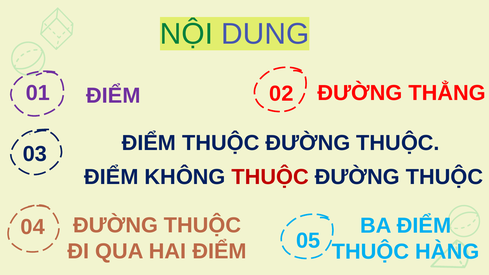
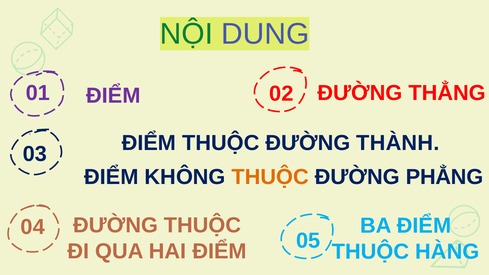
ĐIỂM THUỘC ĐƯỜNG THUỘC: THUỘC -> THÀNH
THUỘC at (270, 177) colour: red -> orange
THUỘC at (444, 177): THUỘC -> PHẲNG
